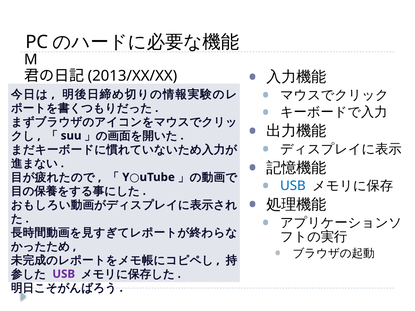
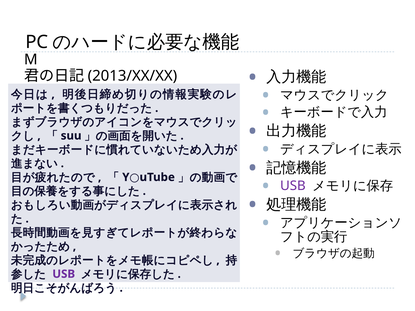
USB at (293, 186) colour: blue -> purple
